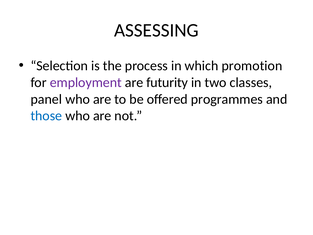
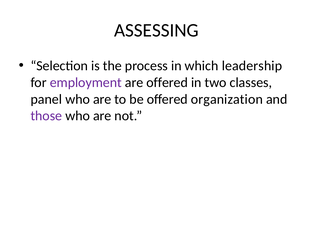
promotion: promotion -> leadership
are futurity: futurity -> offered
programmes: programmes -> organization
those colour: blue -> purple
